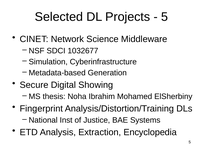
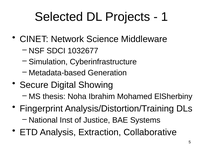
5 at (165, 17): 5 -> 1
Encyclopedia: Encyclopedia -> Collaborative
